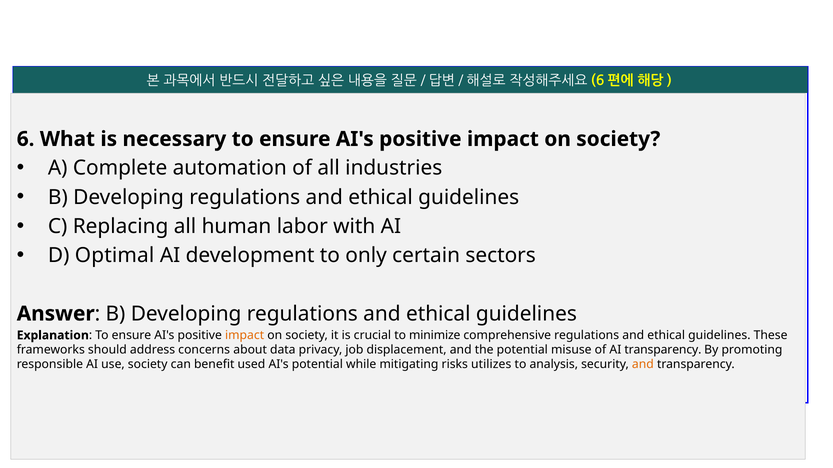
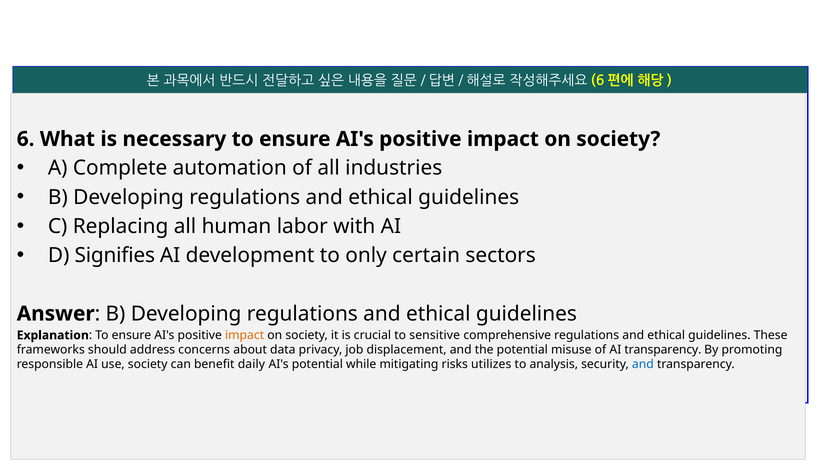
Optimal: Optimal -> Signifies
minimize: minimize -> sensitive
used: used -> daily
and at (643, 365) colour: orange -> blue
